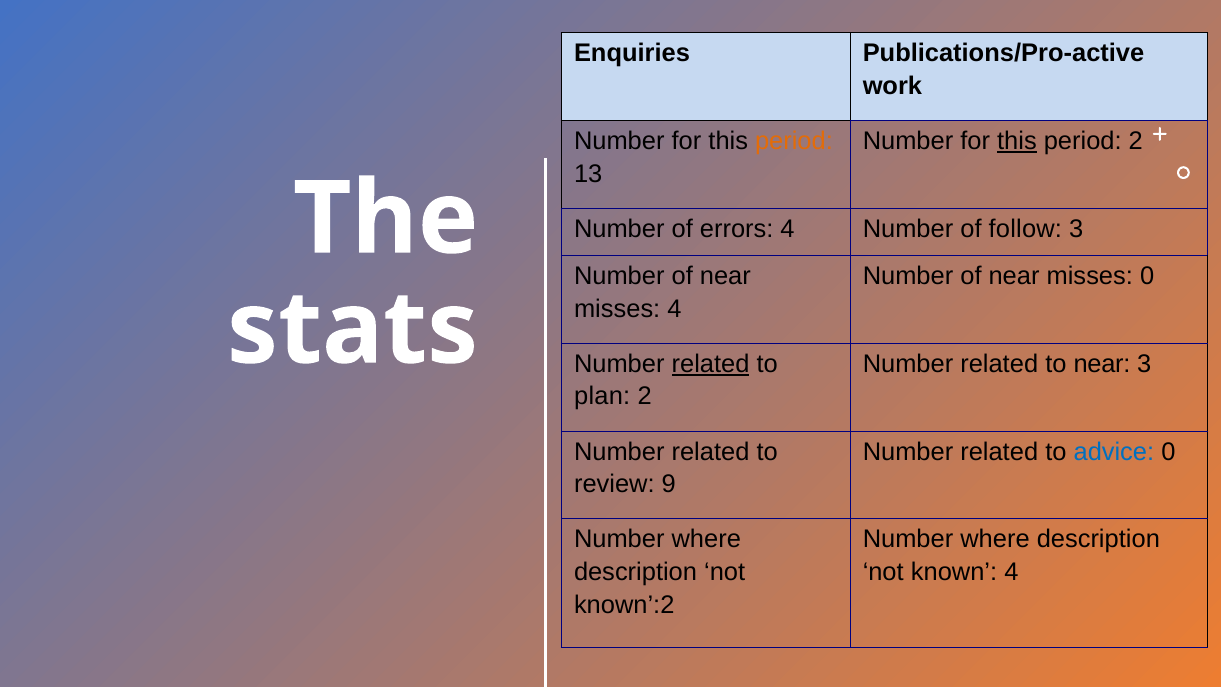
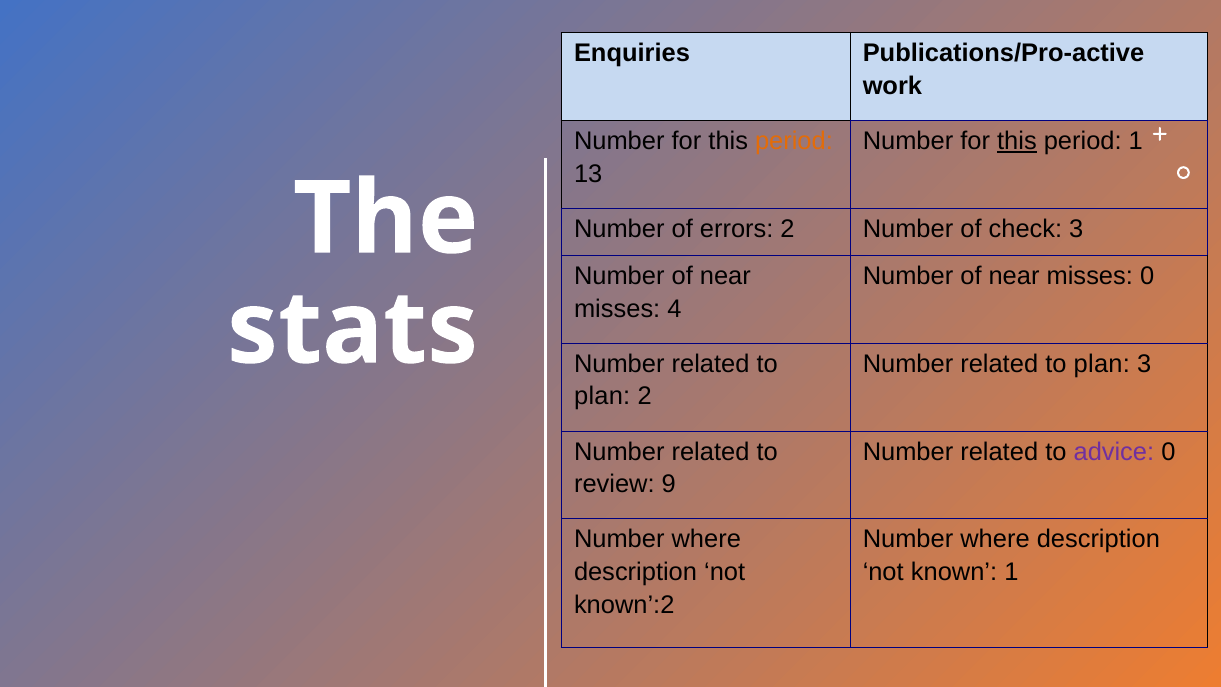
period 2: 2 -> 1
errors 4: 4 -> 2
follow: follow -> check
related at (711, 364) underline: present -> none
near at (1102, 364): near -> plan
advice colour: blue -> purple
known 4: 4 -> 1
